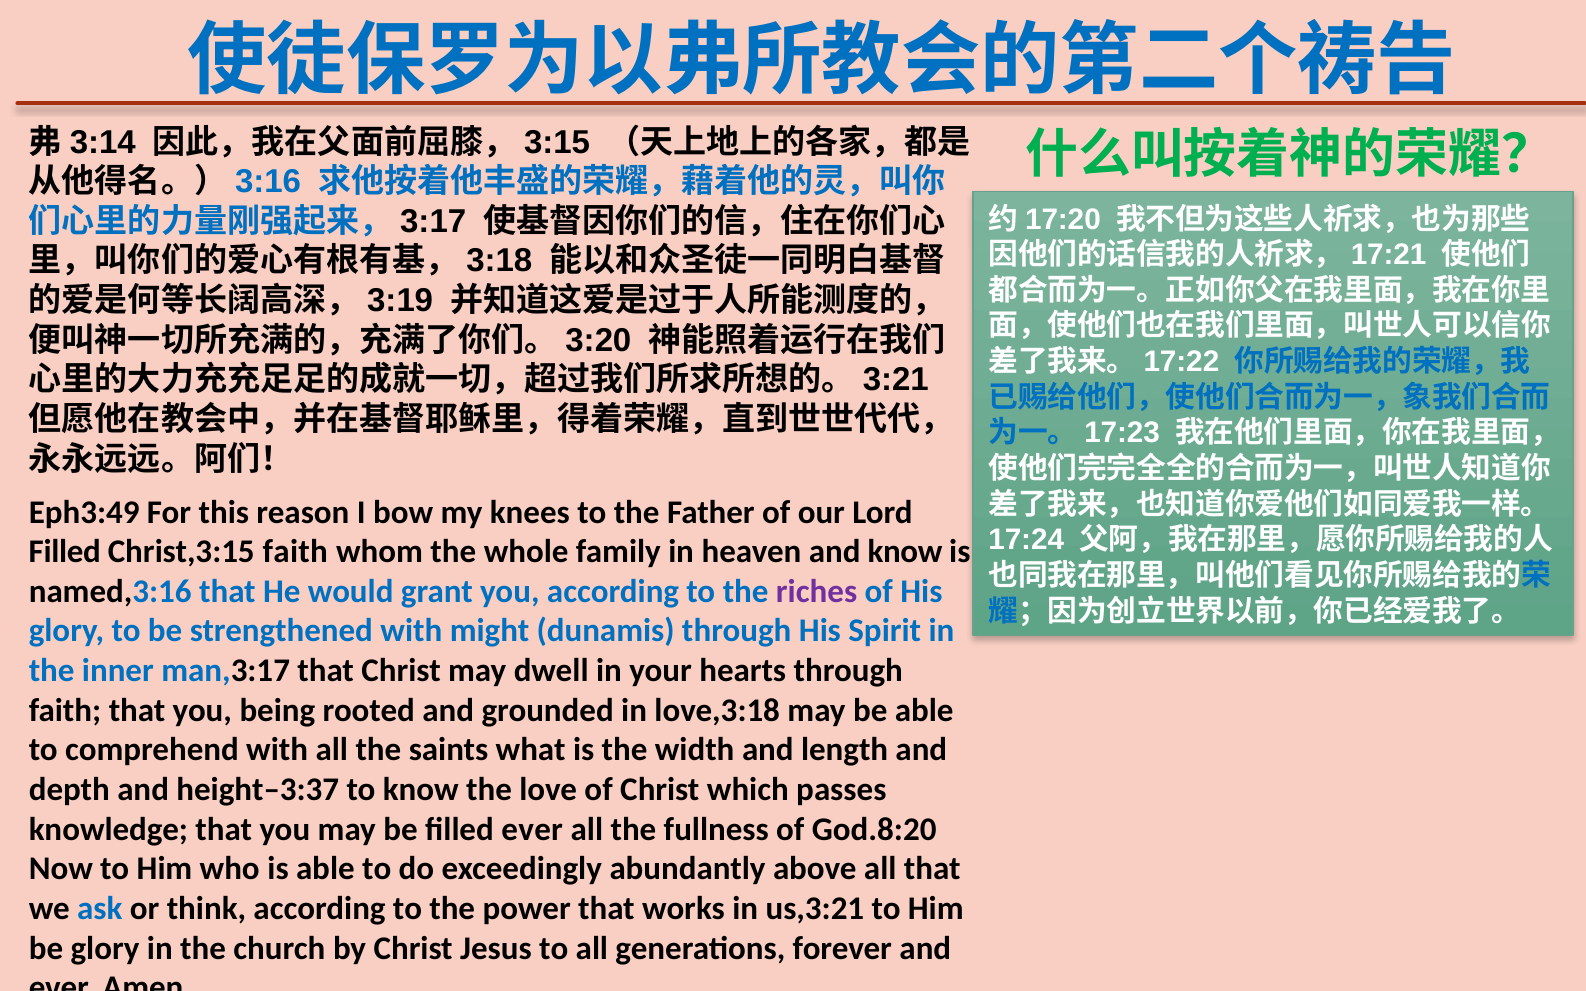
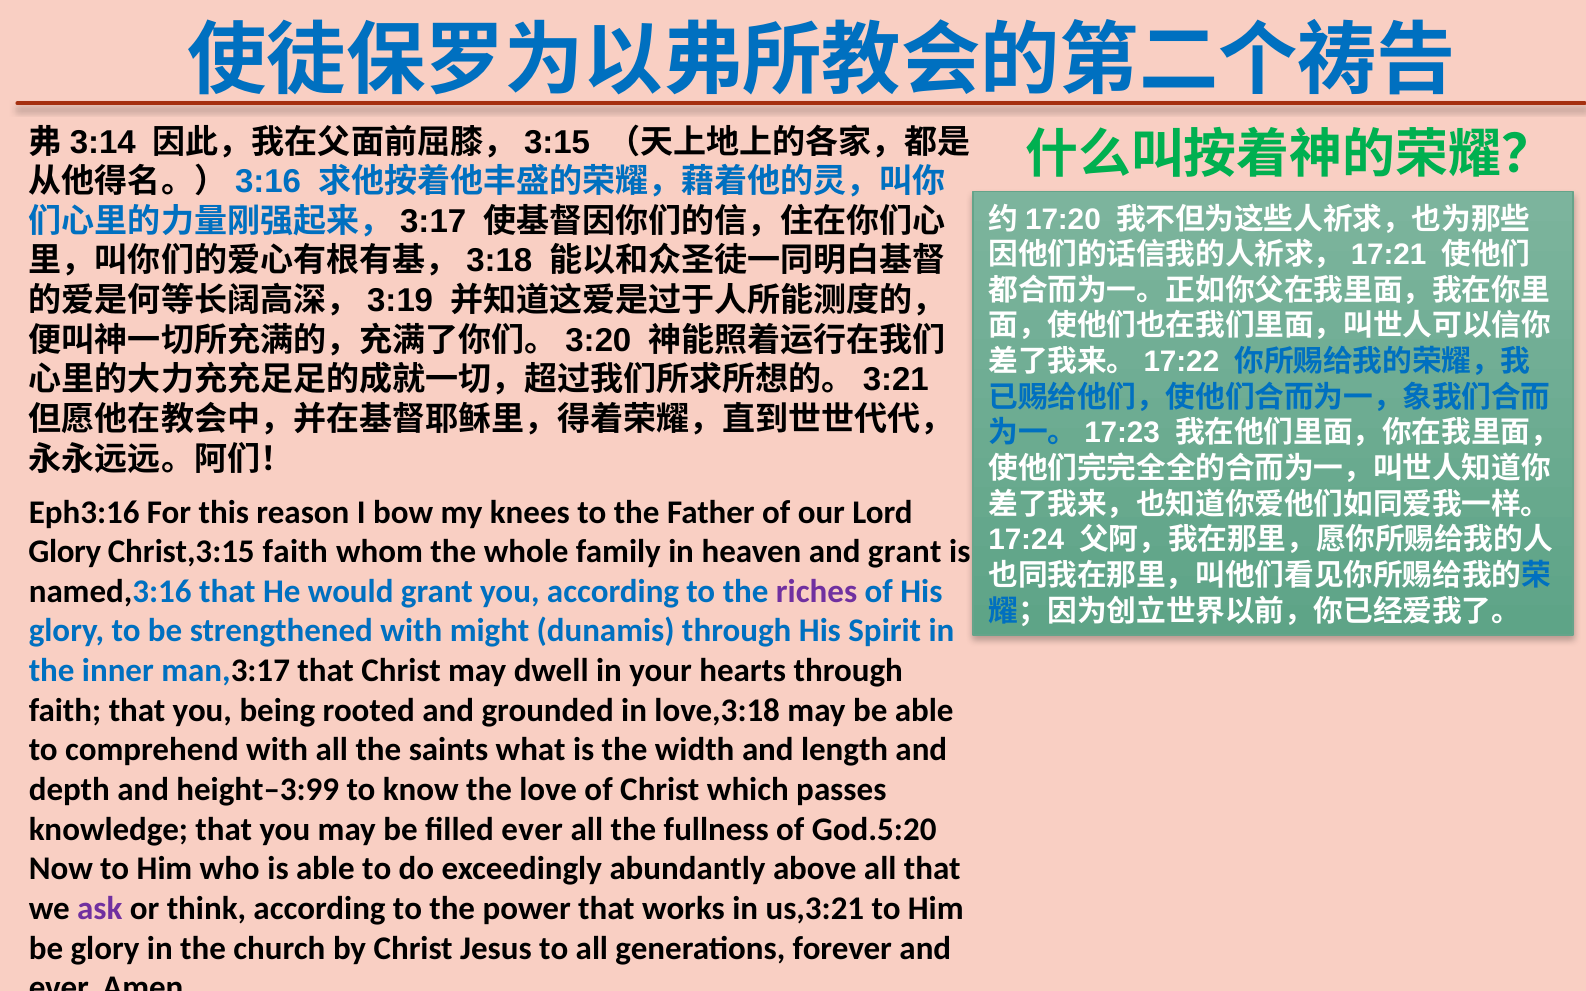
Eph3:49: Eph3:49 -> Eph3:16
Filled at (65, 552): Filled -> Glory
and know: know -> grant
height–3:37: height–3:37 -> height–3:99
God.8:20: God.8:20 -> God.5:20
ask colour: blue -> purple
